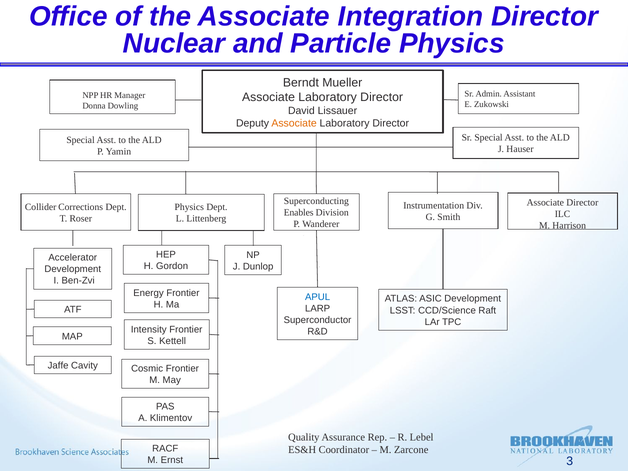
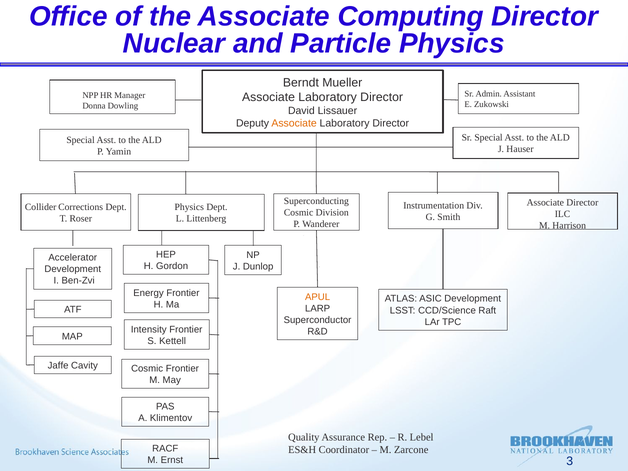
Integration: Integration -> Computing
Enables at (299, 213): Enables -> Cosmic
APUL colour: blue -> orange
